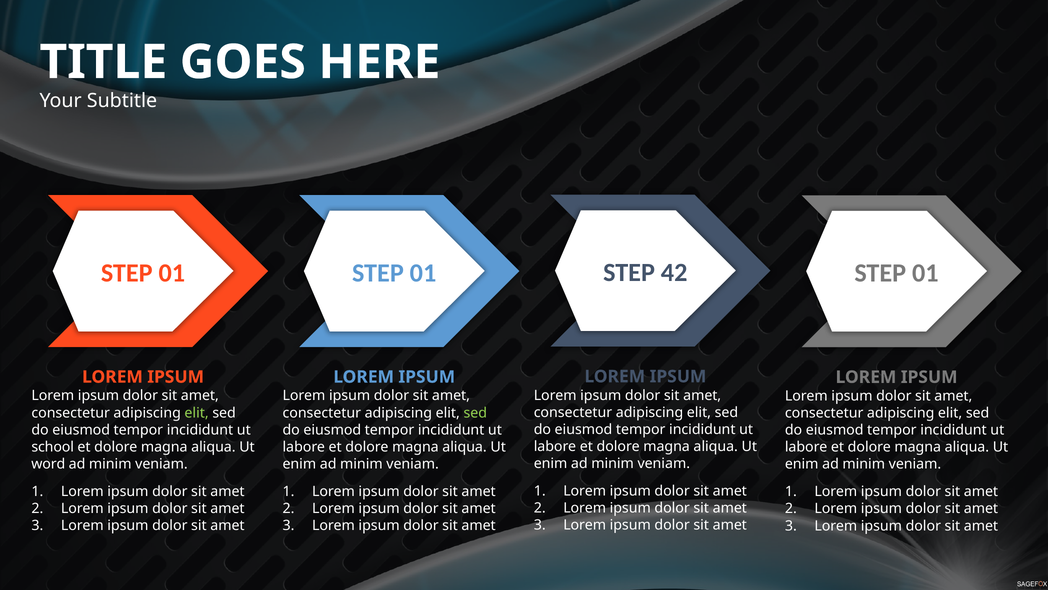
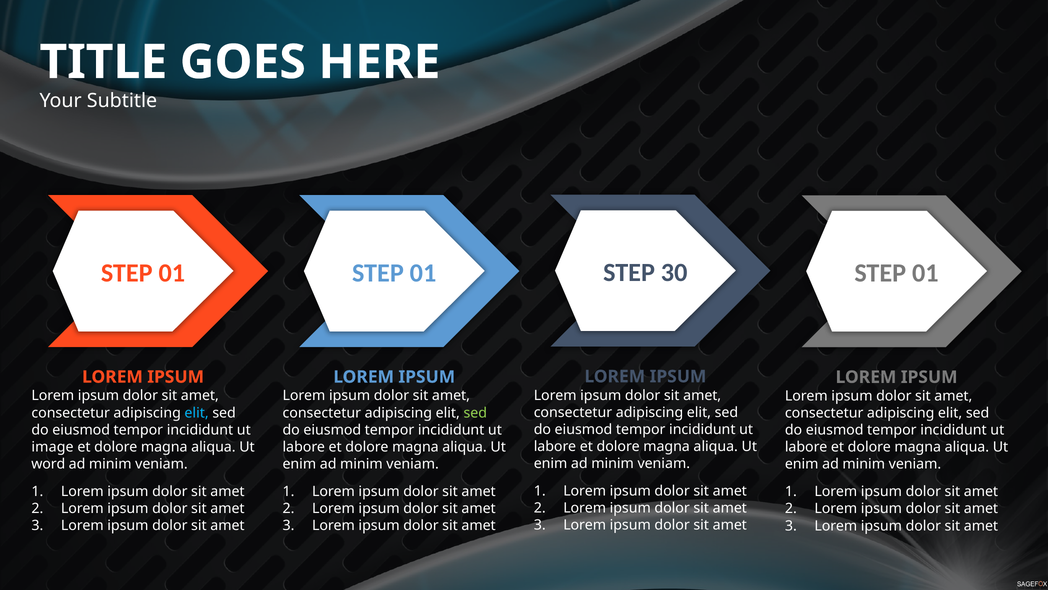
42: 42 -> 30
elit at (197, 412) colour: light green -> light blue
school: school -> image
